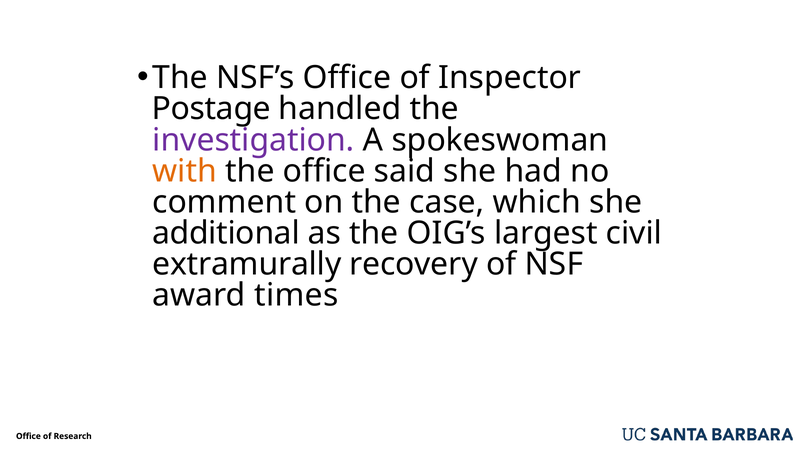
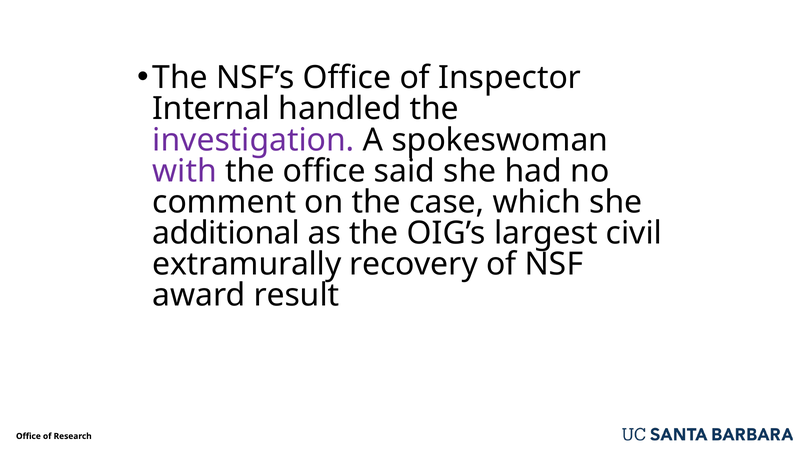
Postage: Postage -> Internal
with colour: orange -> purple
times: times -> result
